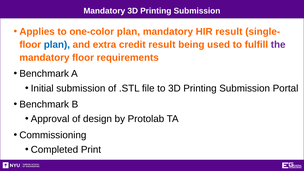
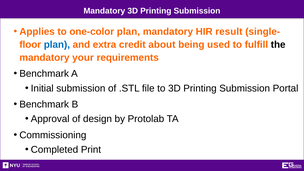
credit result: result -> about
the colour: purple -> black
mandatory floor: floor -> your
